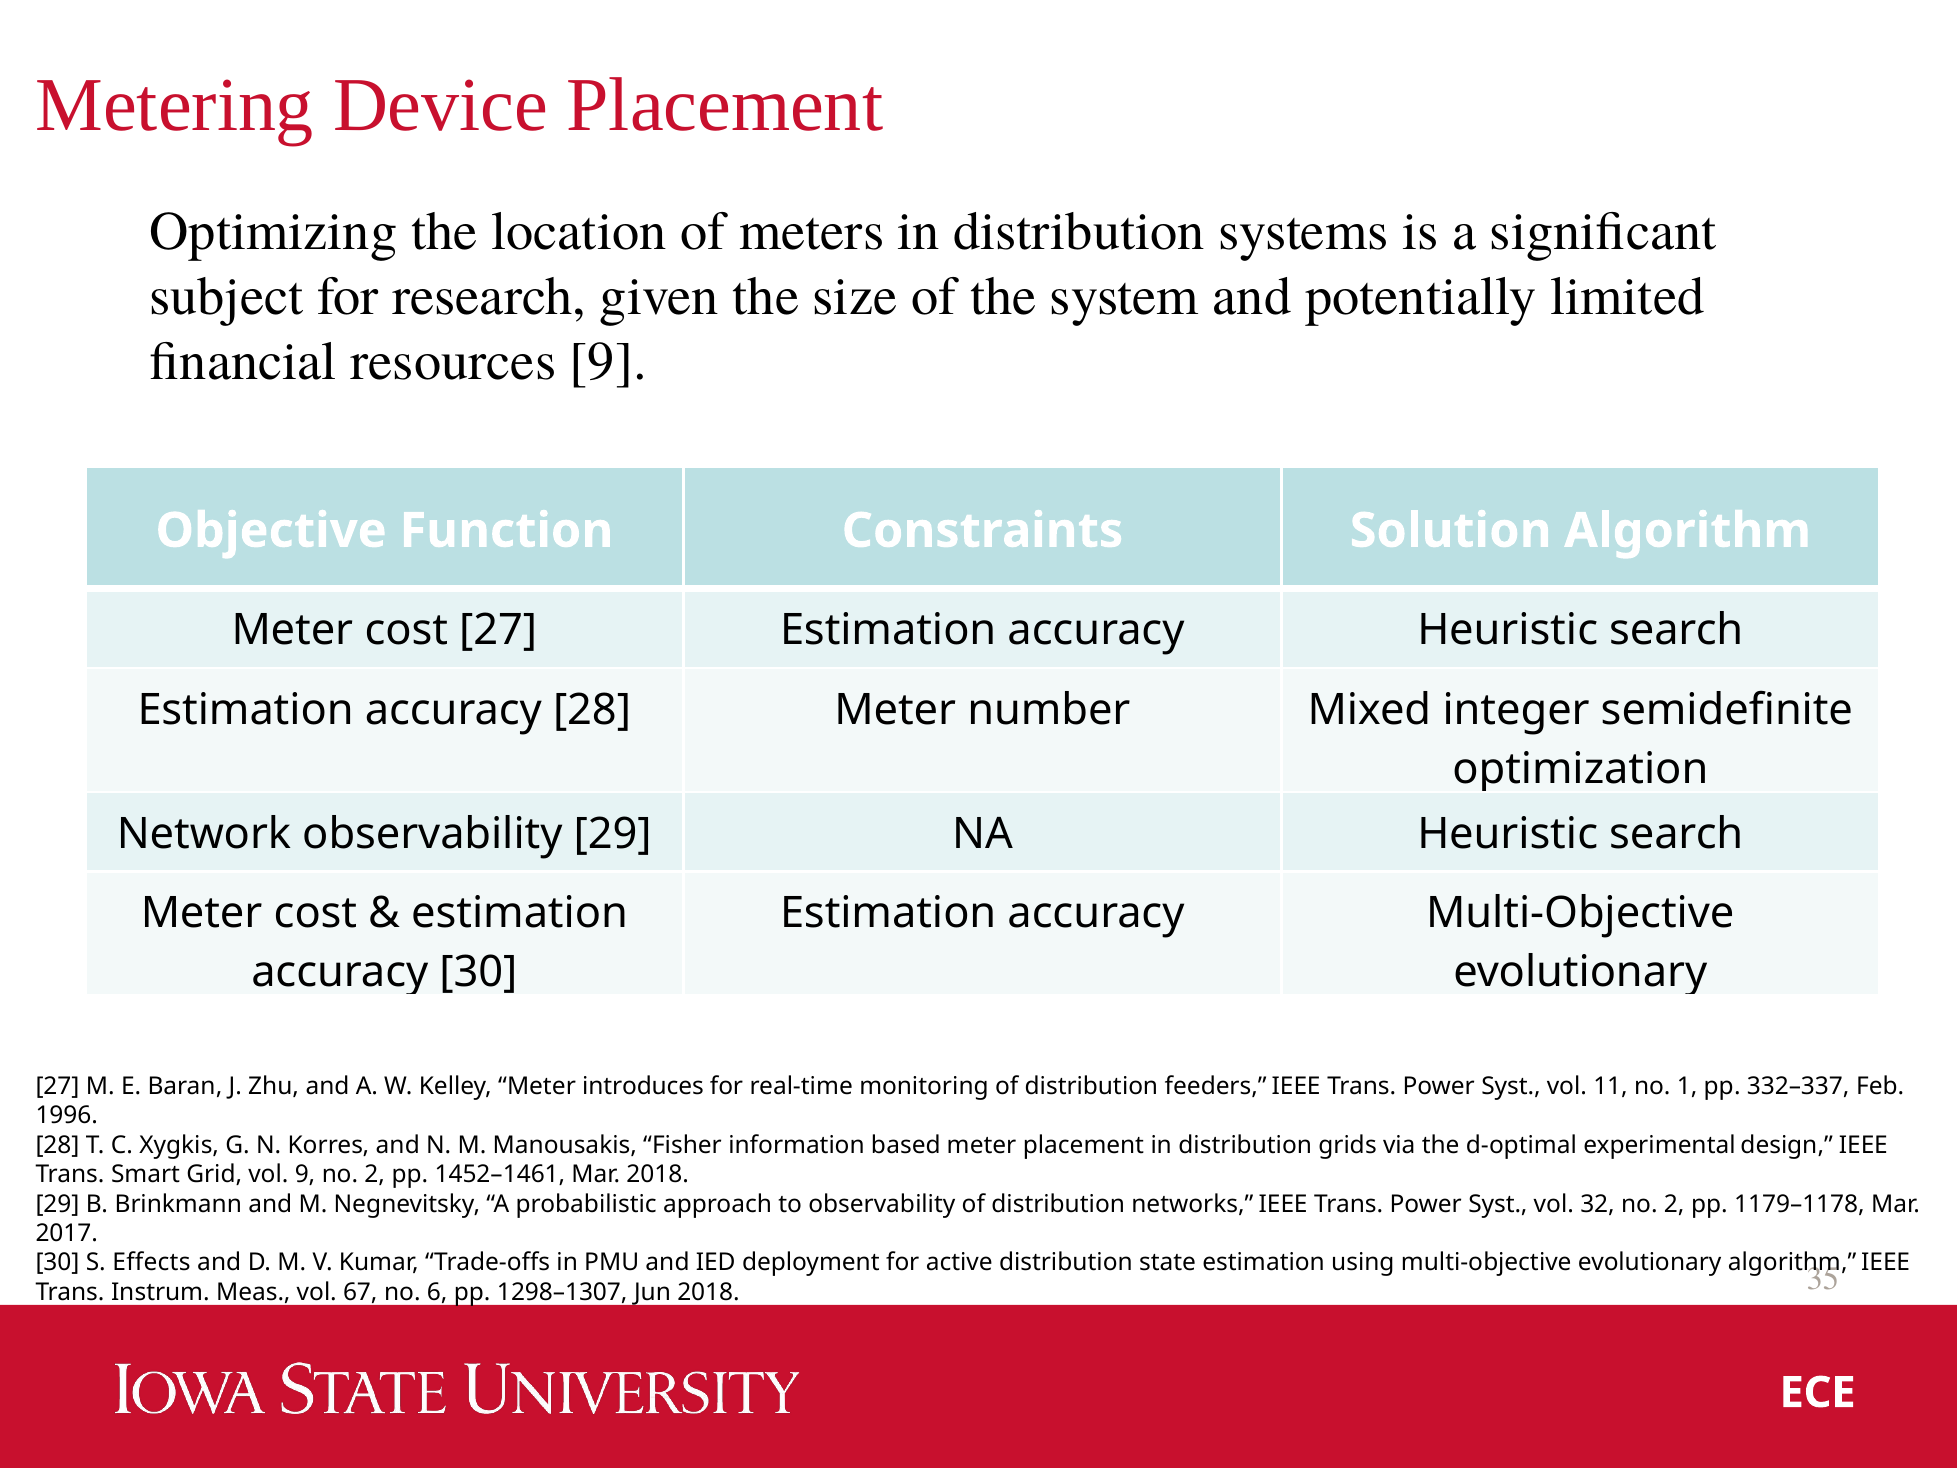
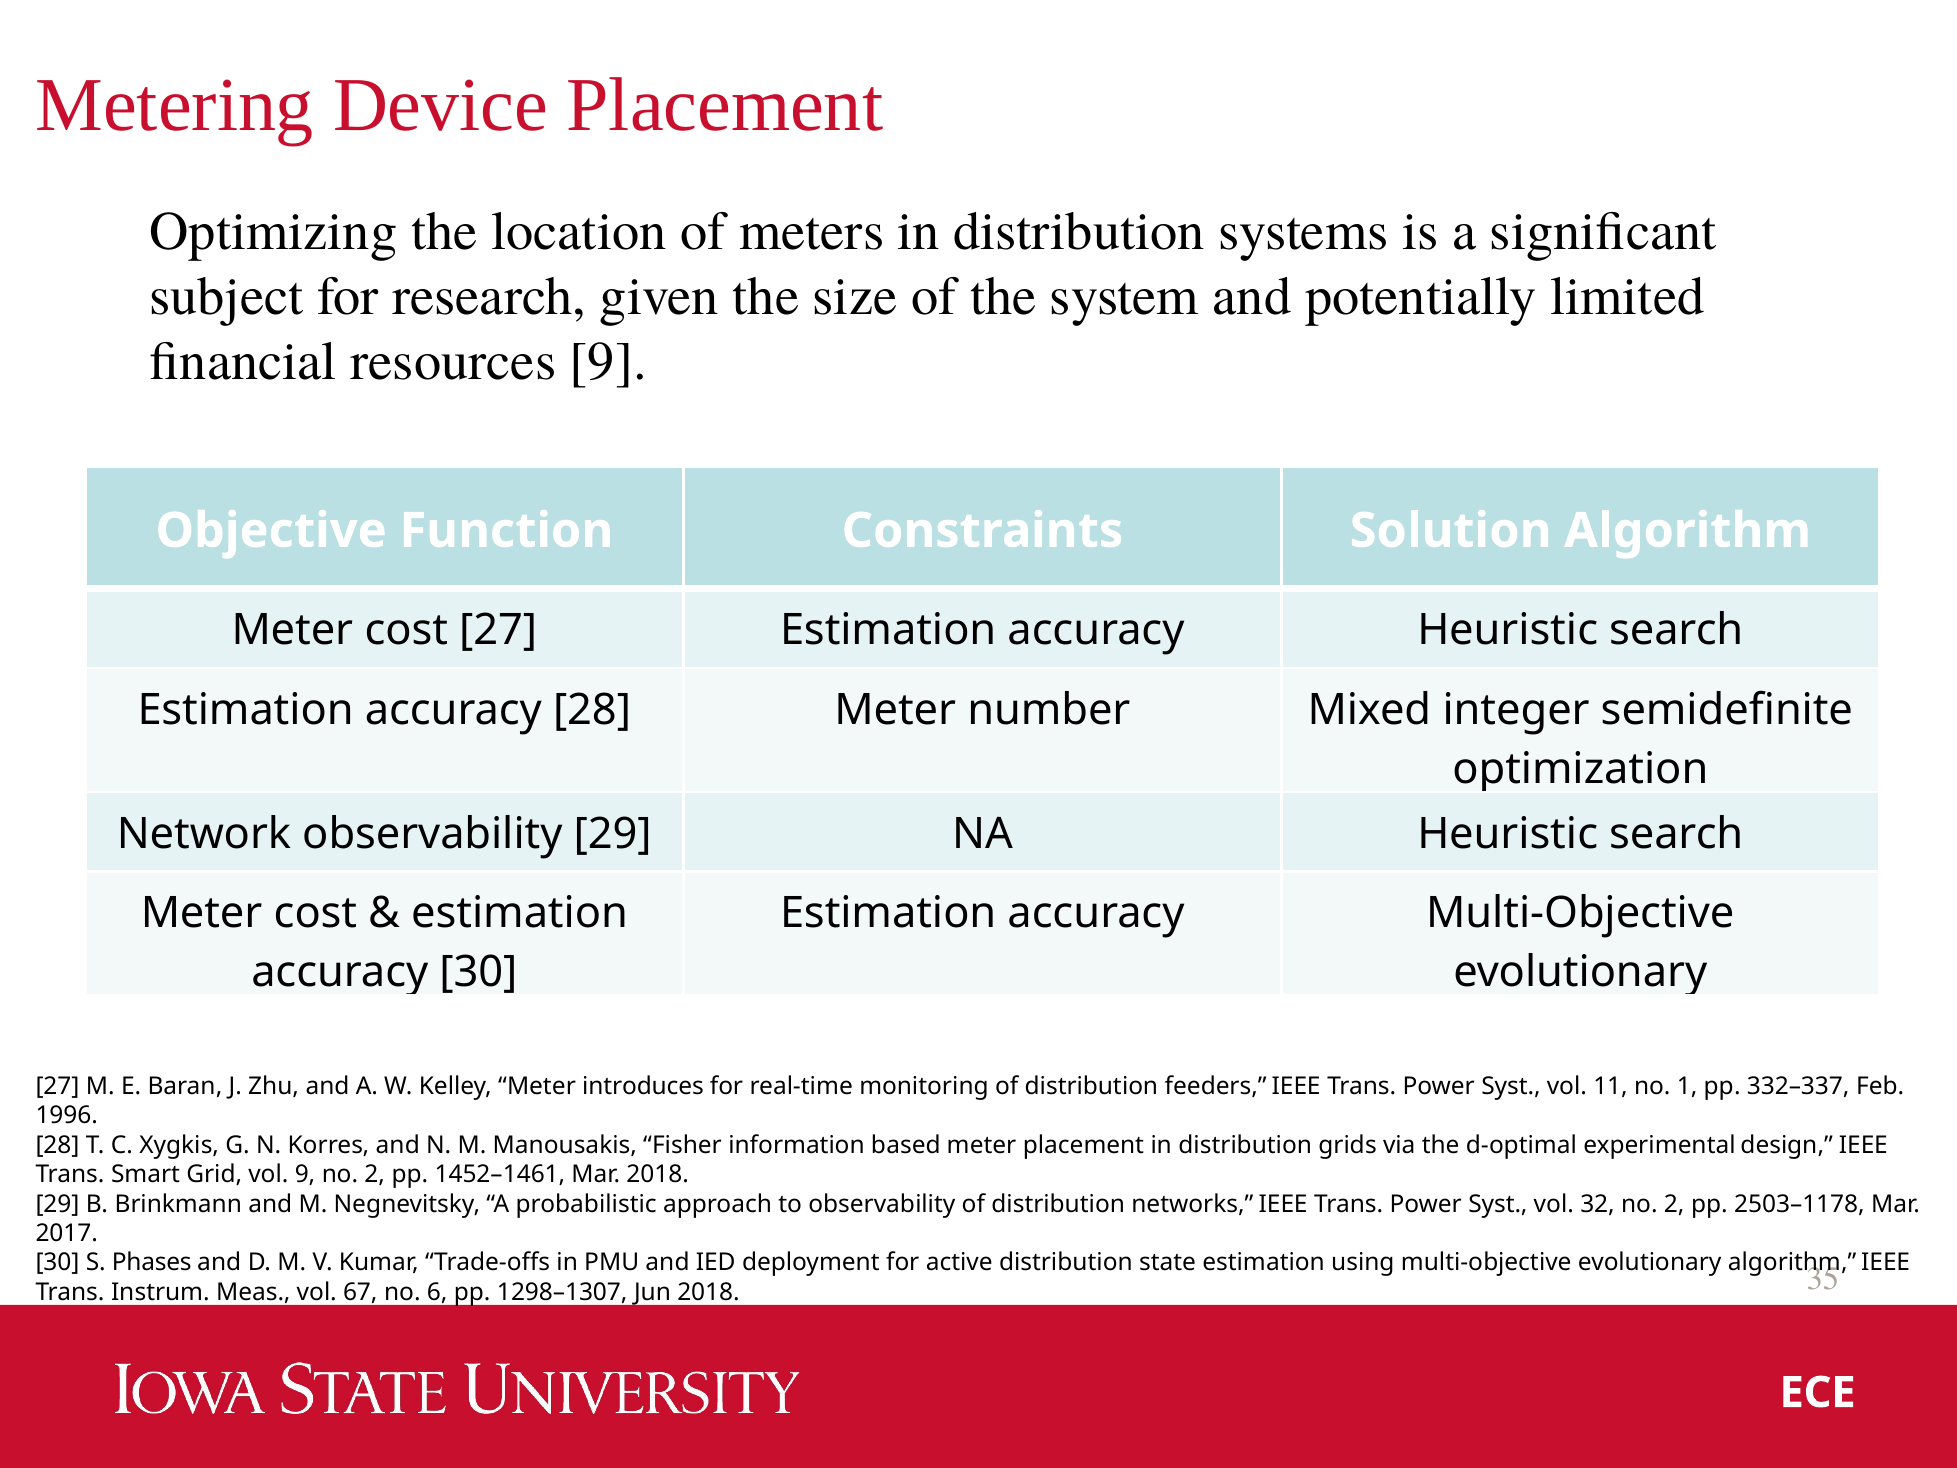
1179–1178: 1179–1178 -> 2503–1178
Effects: Effects -> Phases
